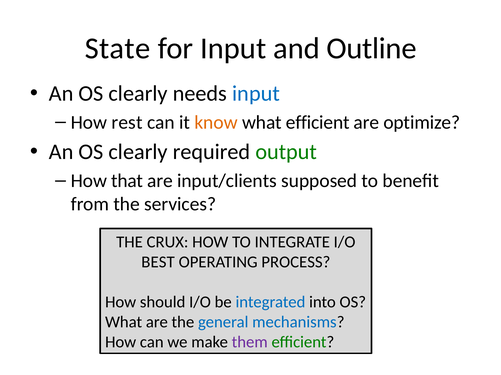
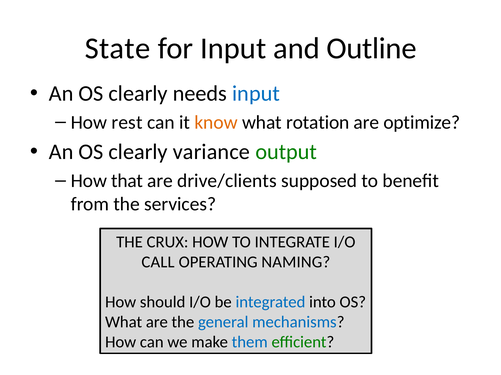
what efficient: efficient -> rotation
required: required -> variance
input/clients: input/clients -> drive/clients
BEST: BEST -> CALL
PROCESS: PROCESS -> NAMING
them colour: purple -> blue
